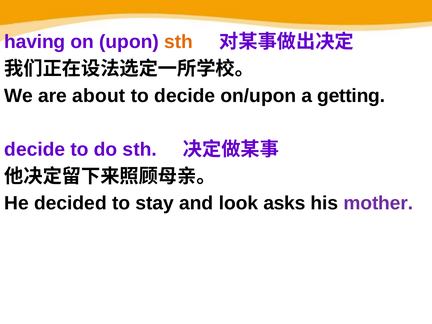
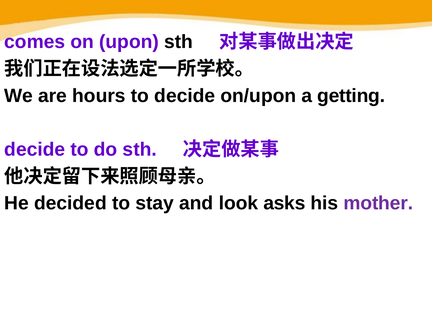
having: having -> comes
sth at (179, 42) colour: orange -> black
about: about -> hours
